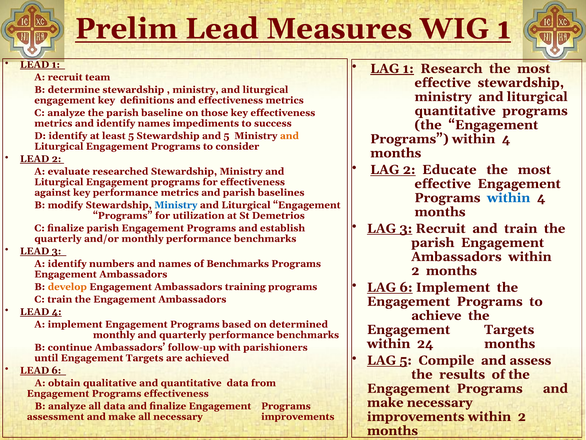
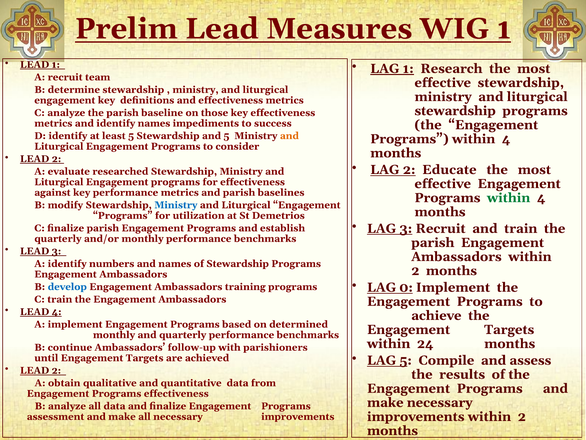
quantitative at (455, 111): quantitative -> stewardship
within at (509, 198) colour: blue -> green
of Benchmarks: Benchmarks -> Stewardship
LAG 6: 6 -> 0
develop colour: orange -> blue
6 at (56, 370): 6 -> 2
